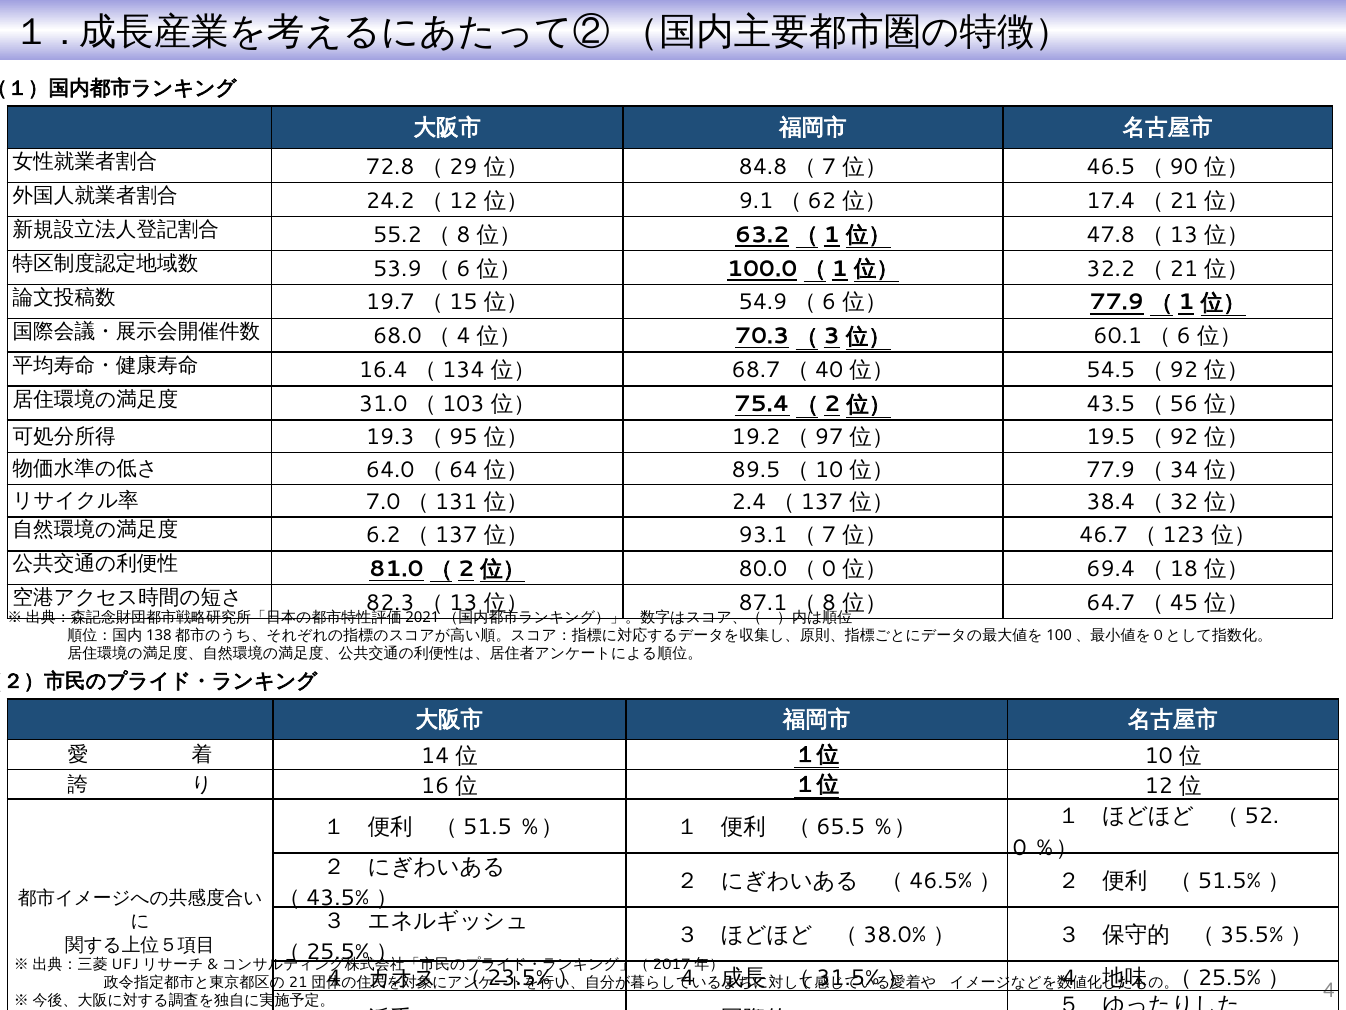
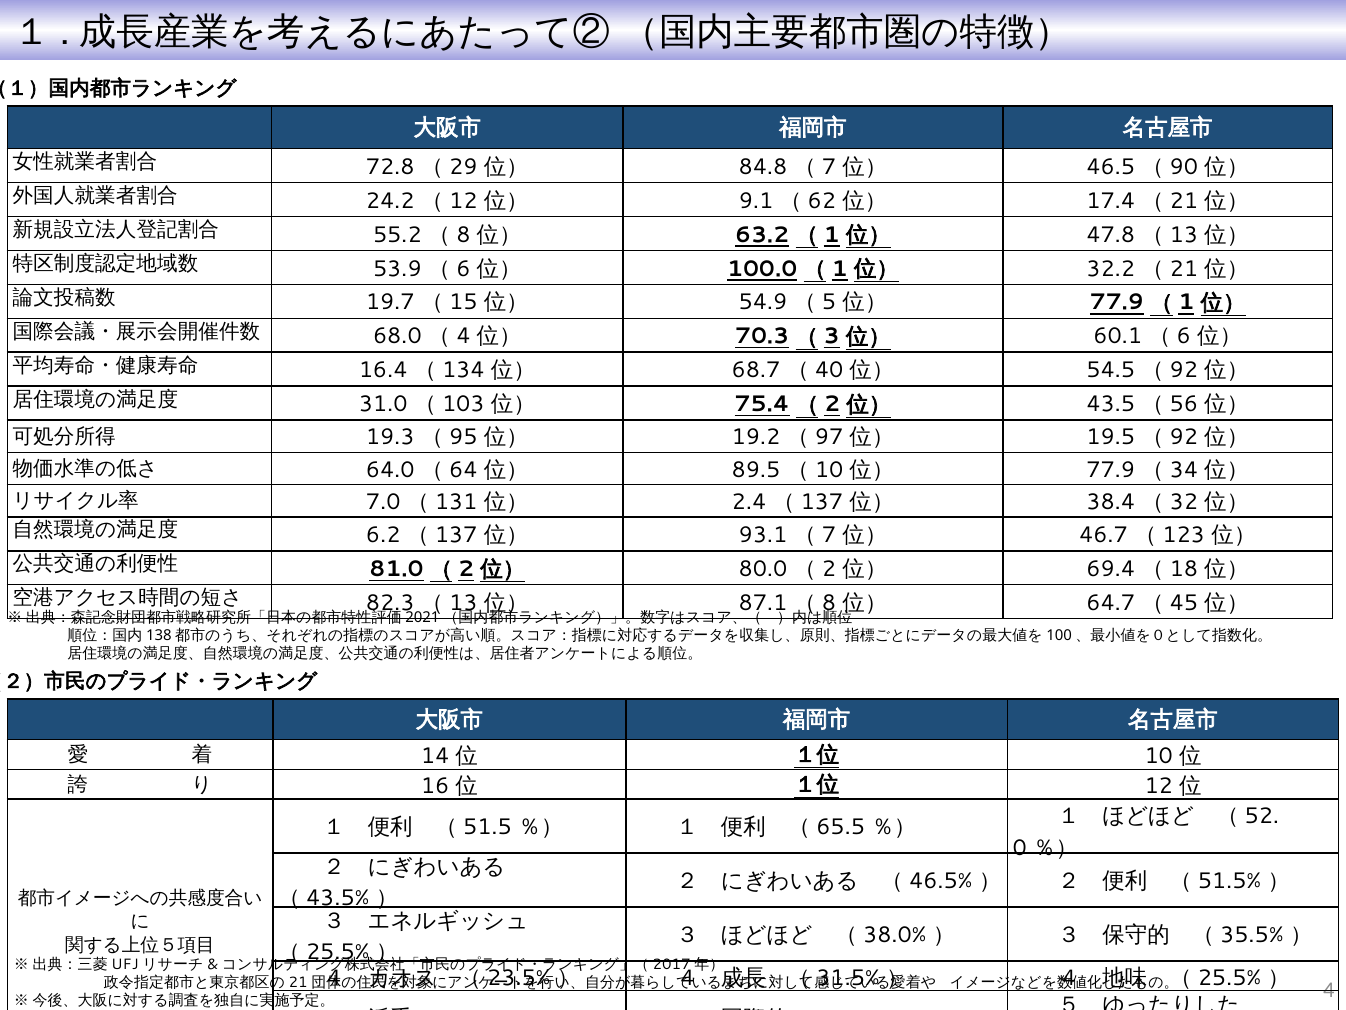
6 at (829, 302): 6 -> 5
0 at (829, 569): 0 -> 2
